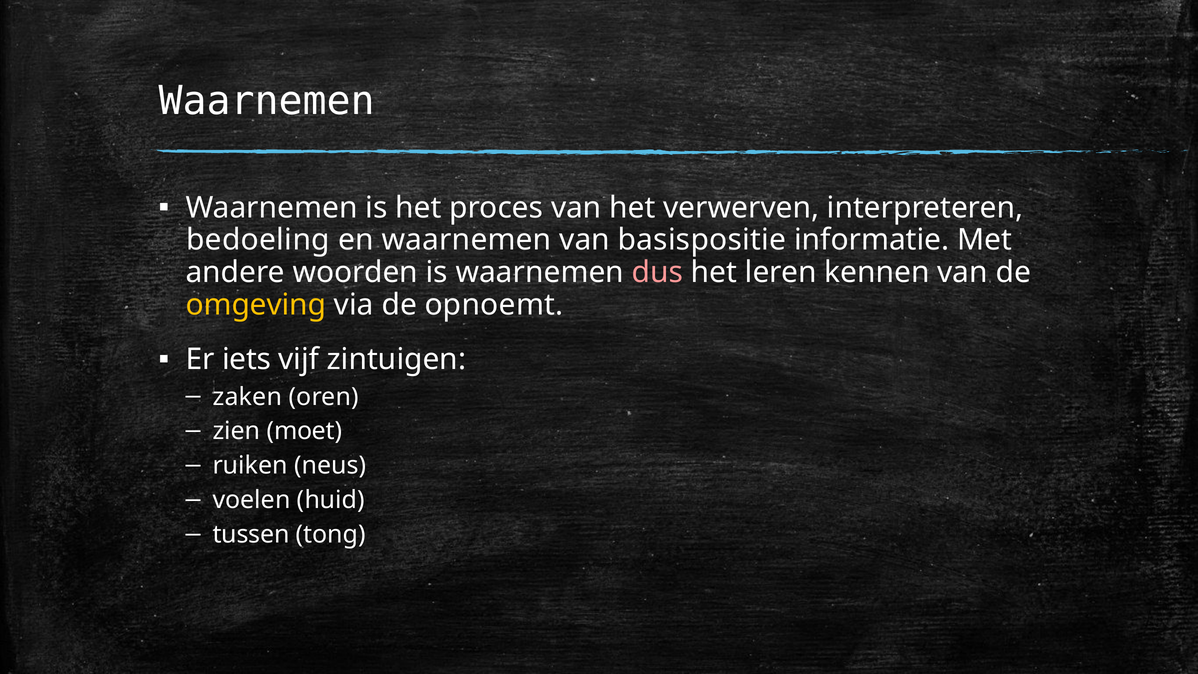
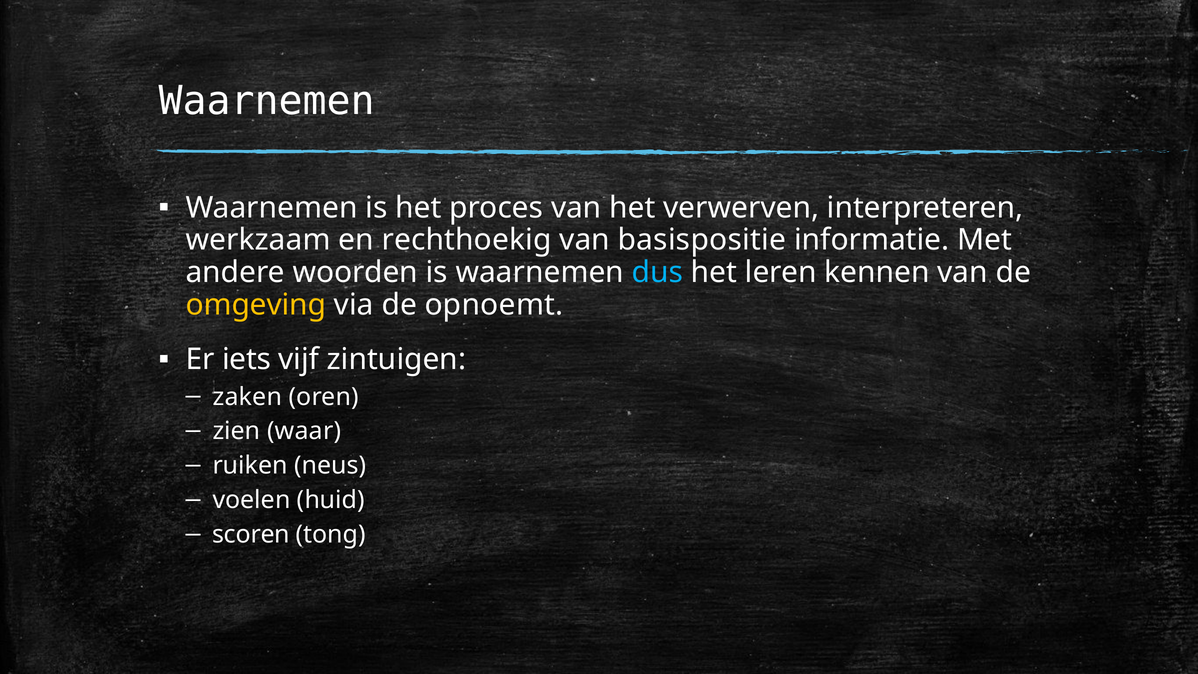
bedoeling: bedoeling -> werkzaam
en waarnemen: waarnemen -> rechthoekig
dus colour: pink -> light blue
moet: moet -> waar
tussen: tussen -> scoren
